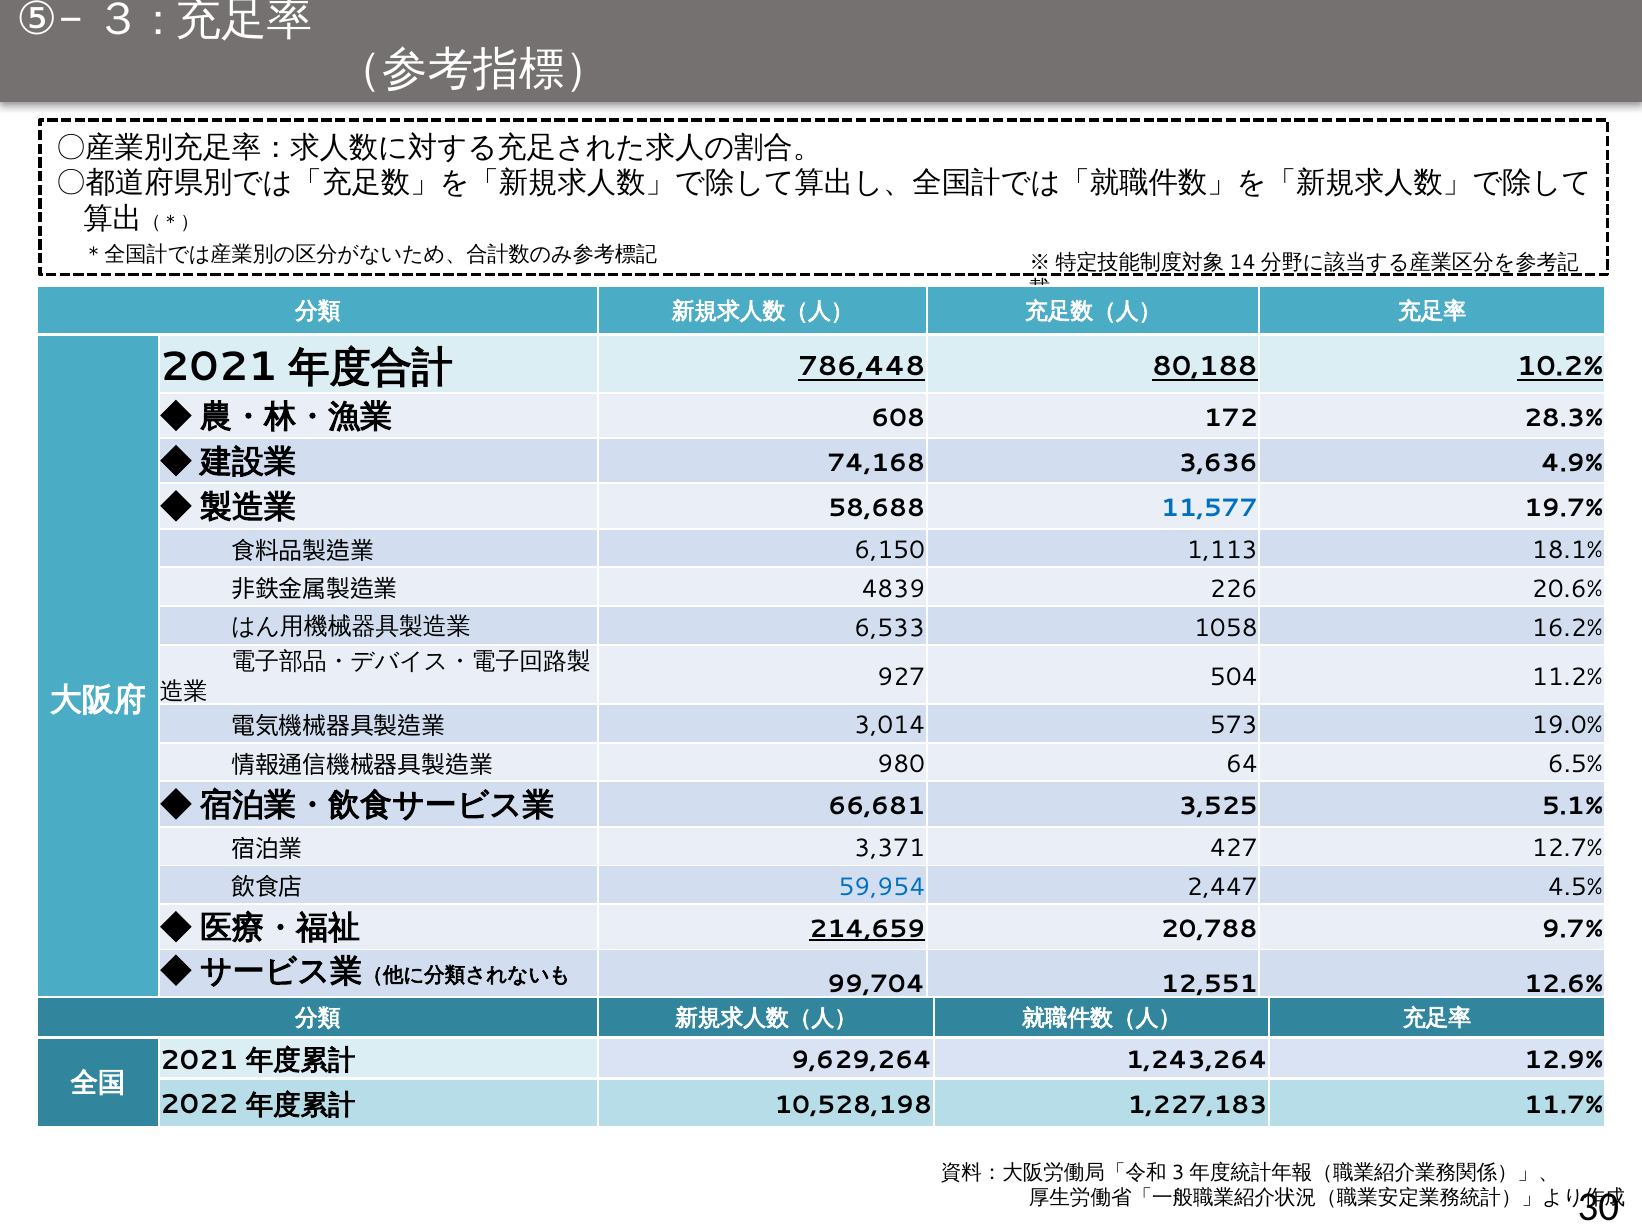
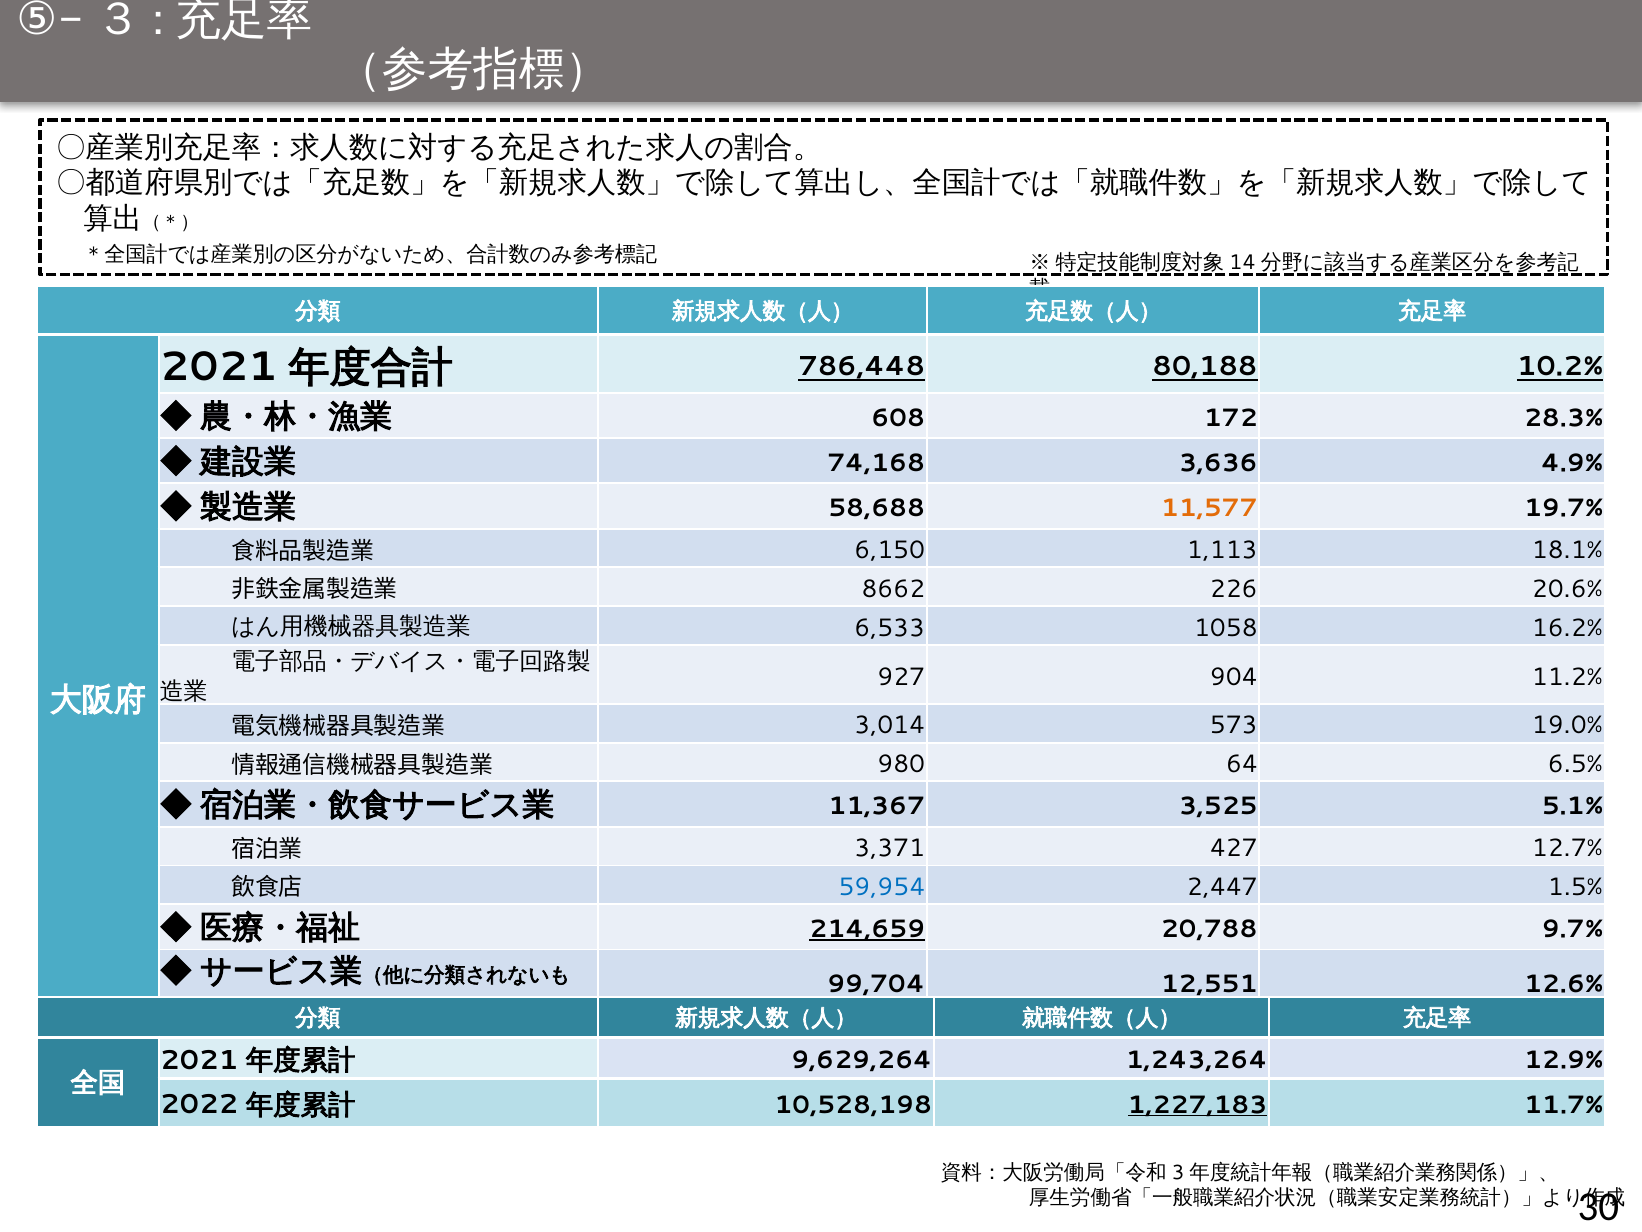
11,577 colour: blue -> orange
4839: 4839 -> 8662
504: 504 -> 904
66,681: 66,681 -> 11,367
4.5%: 4.5% -> 1.5%
1,227,183 underline: none -> present
